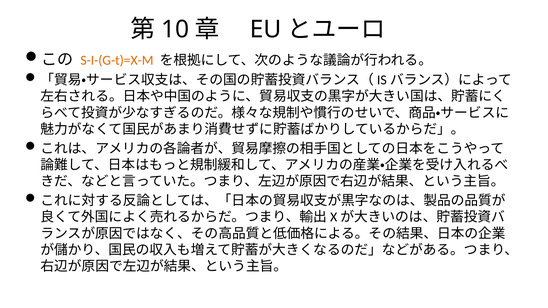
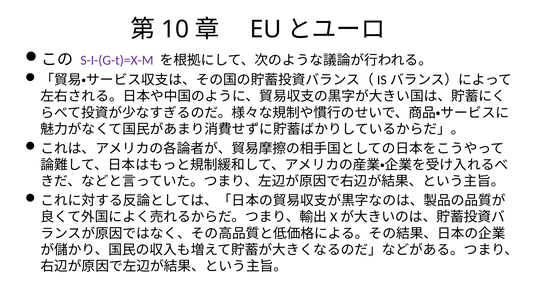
S-I-(G-t)=X-M colour: orange -> purple
